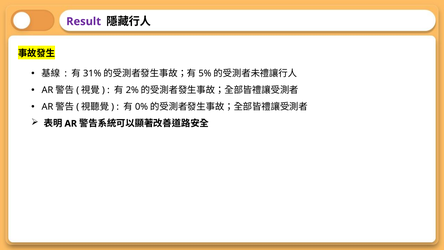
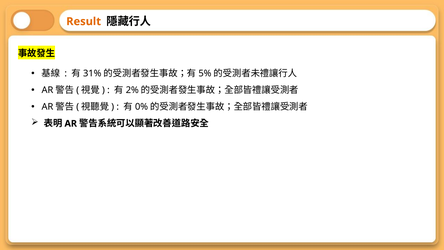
Result colour: purple -> orange
